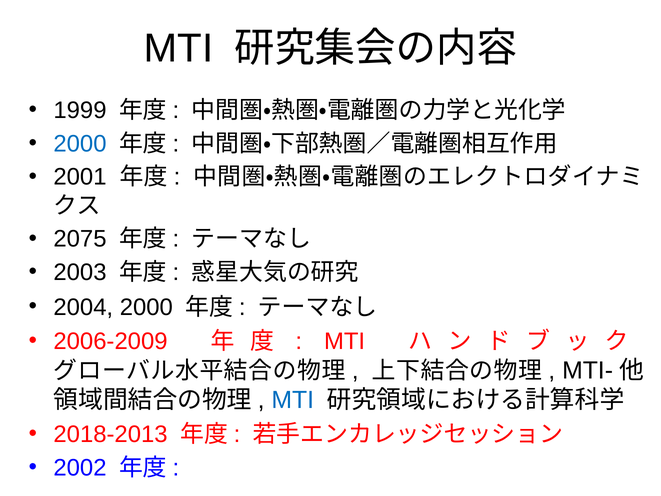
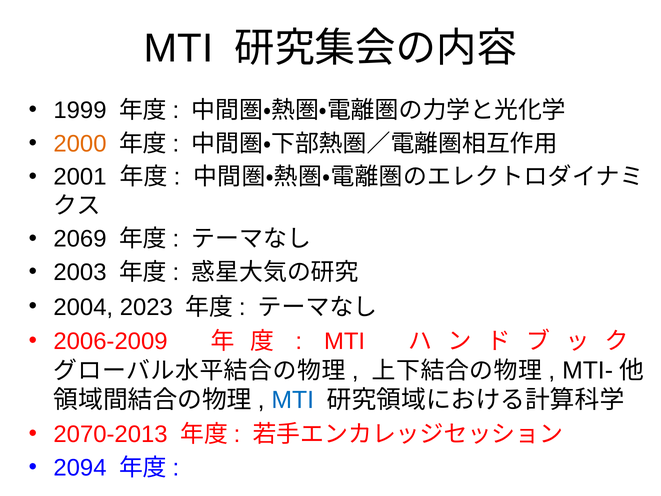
2000 at (80, 144) colour: blue -> orange
2075: 2075 -> 2069
2004 2000: 2000 -> 2023
2018-2013: 2018-2013 -> 2070-2013
2002: 2002 -> 2094
